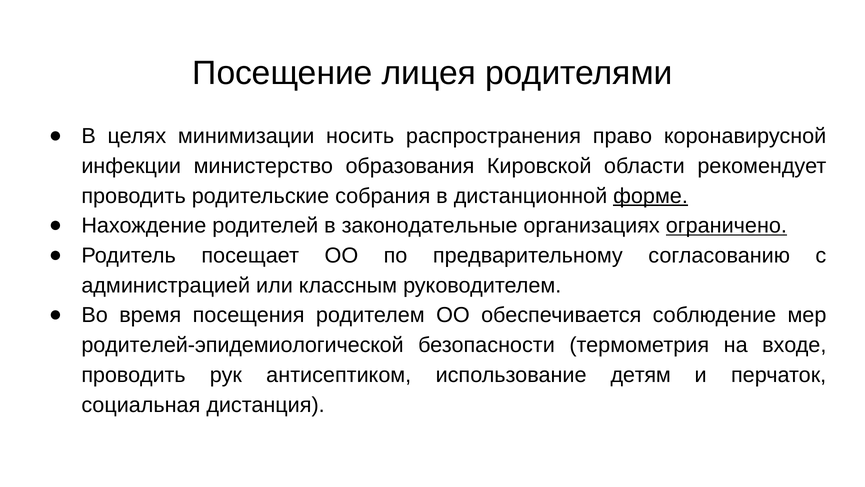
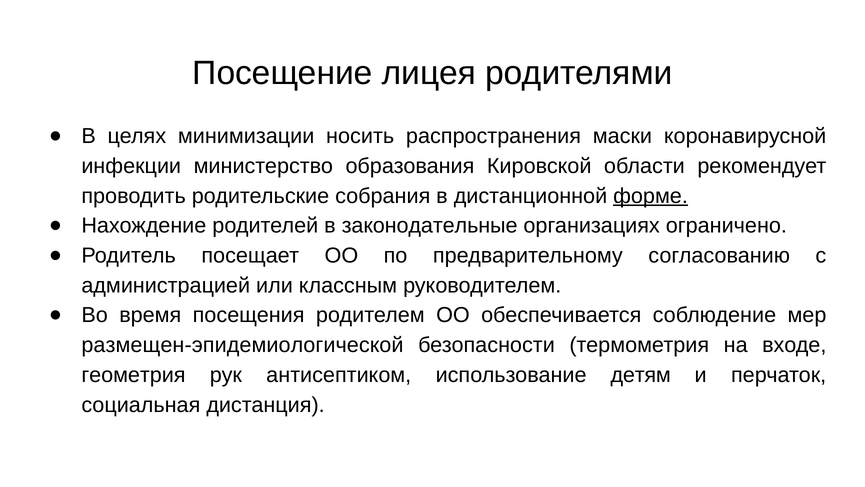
право: право -> маски
ограничено underline: present -> none
родителей-эпидемиологической: родителей-эпидемиологической -> размещен-эпидемиологической
проводить at (133, 375): проводить -> геометрия
